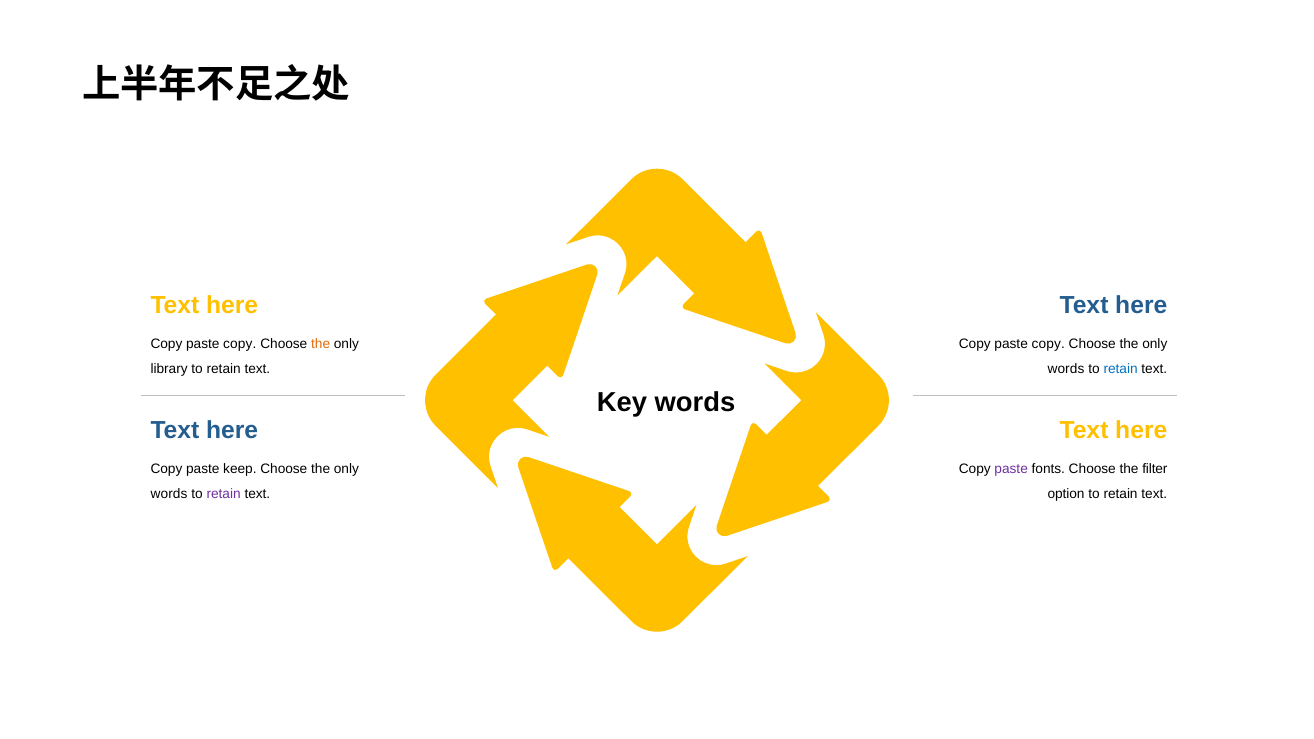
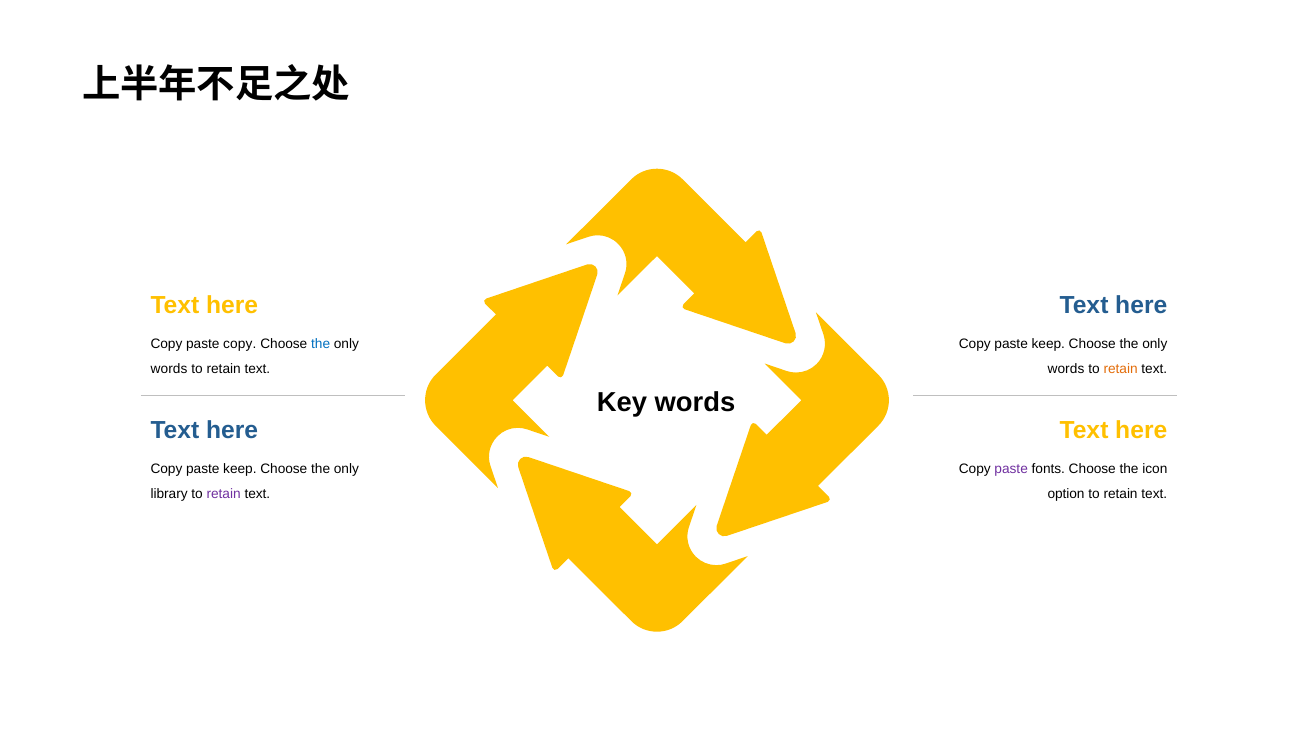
the at (321, 344) colour: orange -> blue
copy at (1048, 344): copy -> keep
library at (169, 369): library -> words
retain at (1121, 369) colour: blue -> orange
filter: filter -> icon
words at (169, 494): words -> library
